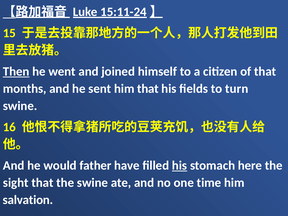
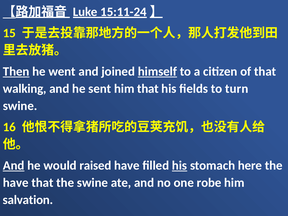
himself underline: none -> present
months: months -> walking
And at (14, 165) underline: none -> present
father: father -> raised
sight at (16, 183): sight -> have
time: time -> robe
